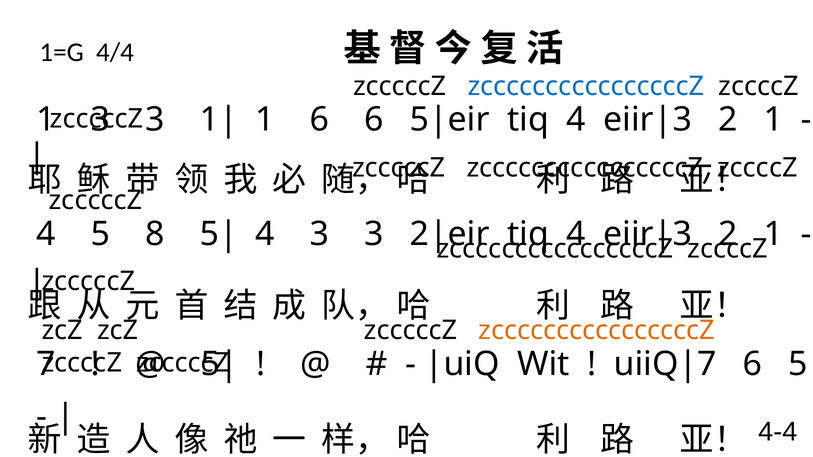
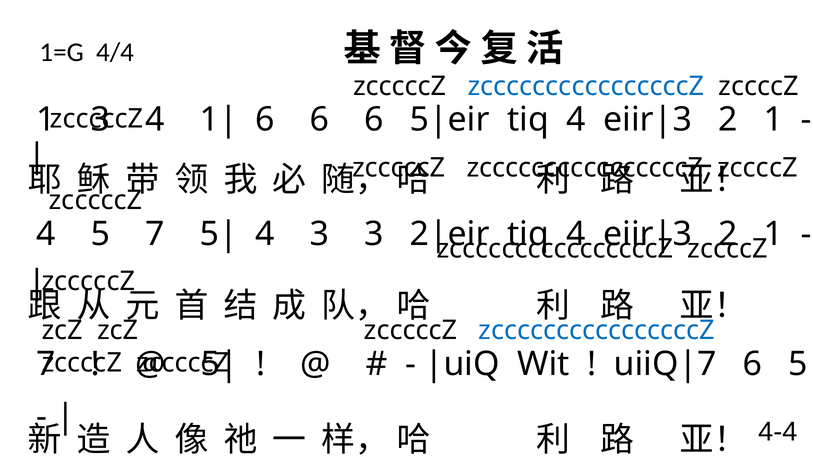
3 at (155, 120): 3 -> 4
1 at (265, 120): 1 -> 6
5 8: 8 -> 7
zccccccccccccccccZ at (597, 330) colour: orange -> blue
